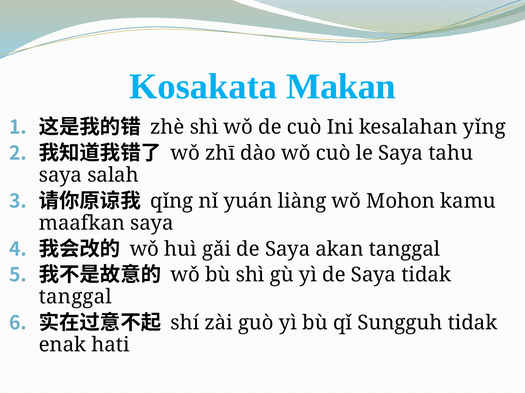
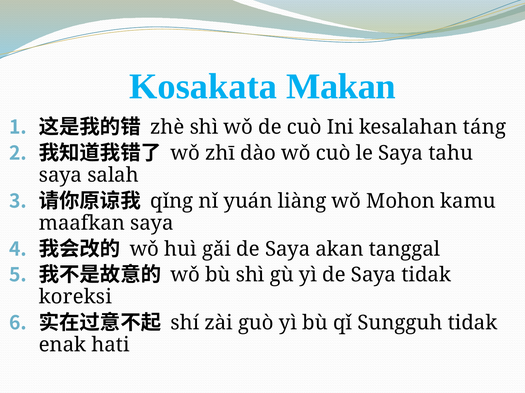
yǐng: yǐng -> táng
tanggal at (75, 297): tanggal -> koreksi
